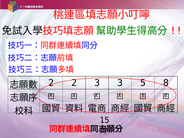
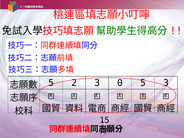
2 at (51, 83): 2 -> 5
3 3: 3 -> 0
5 8: 8 -> 3
